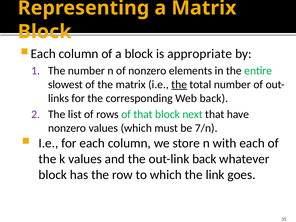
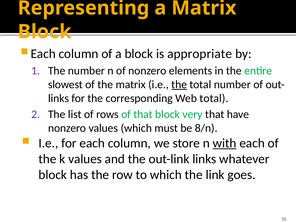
Web back: back -> total
next: next -> very
7/n: 7/n -> 8/n
with underline: none -> present
out-link back: back -> links
